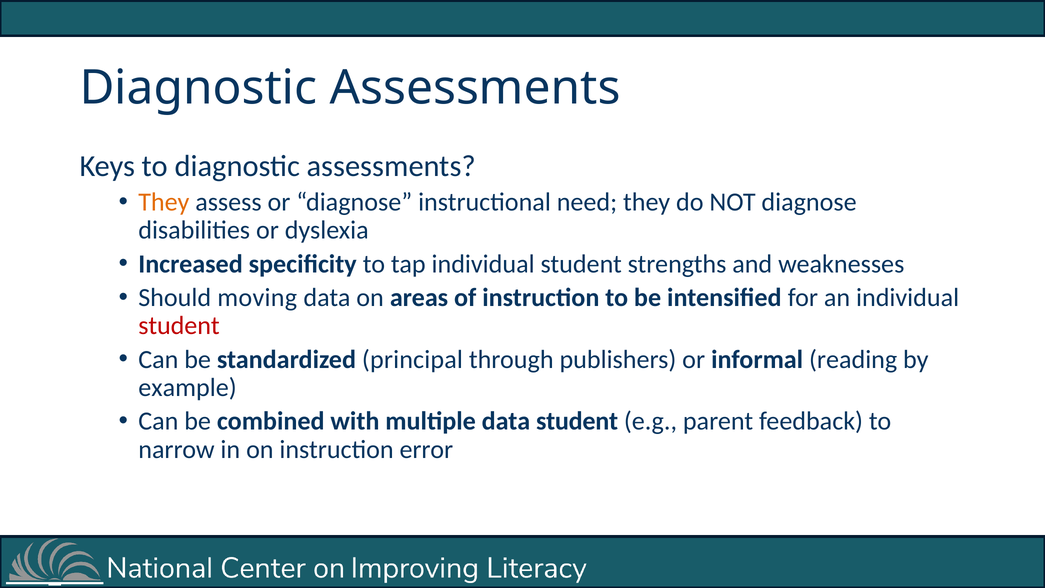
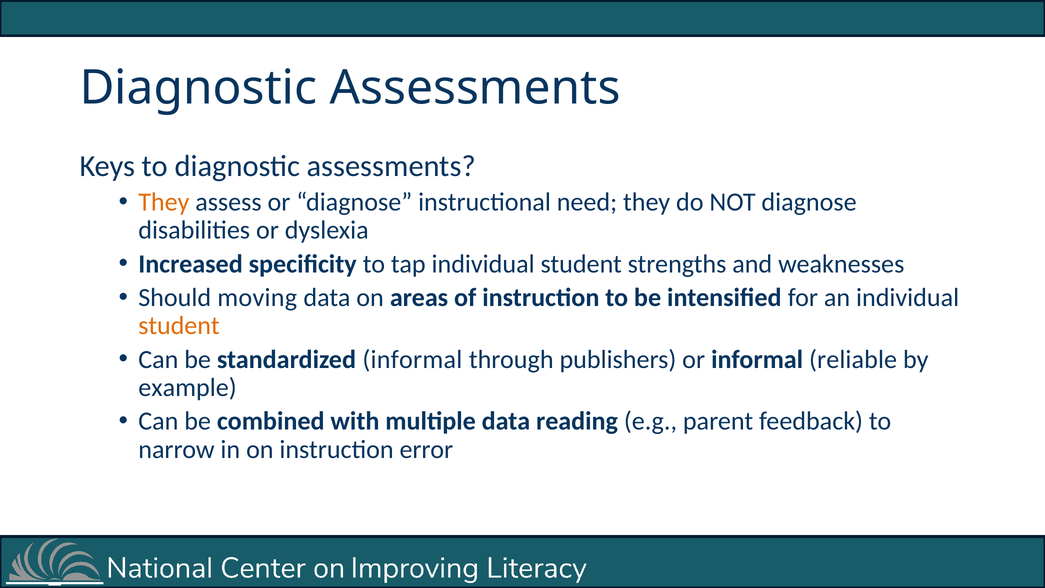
student at (179, 326) colour: red -> orange
standardized principal: principal -> informal
reading: reading -> reliable
data student: student -> reading
